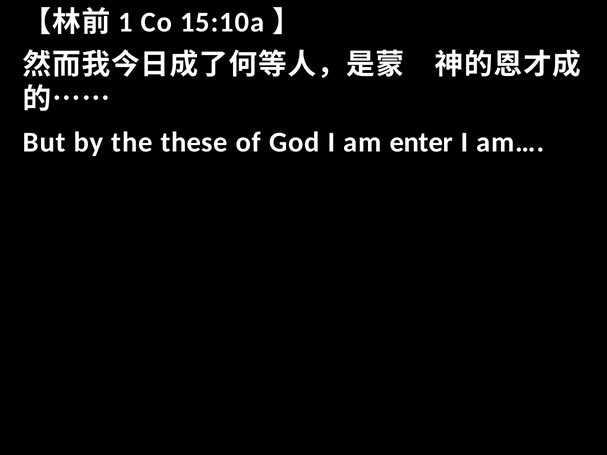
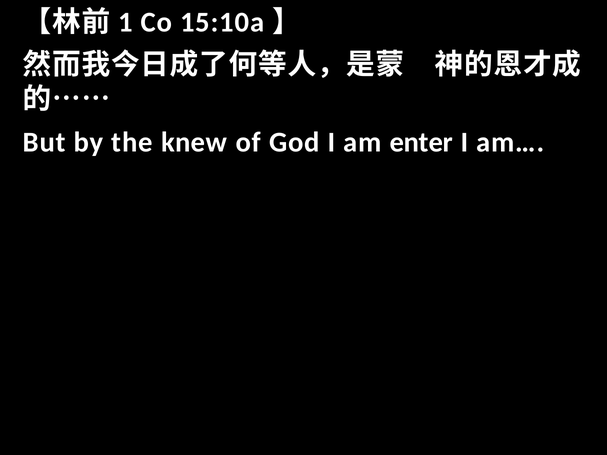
these: these -> knew
